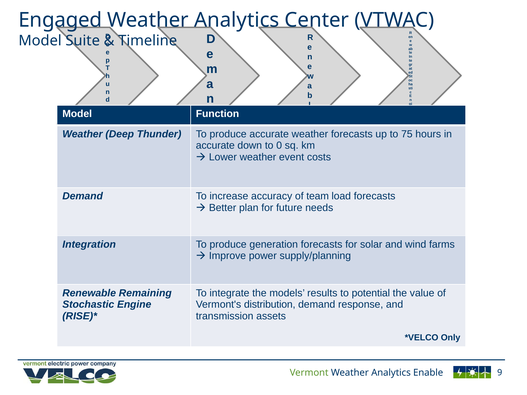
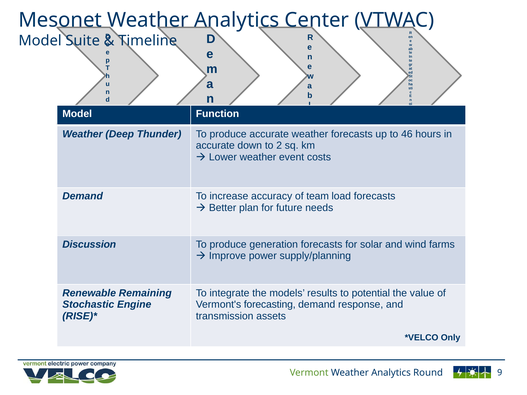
Engaged: Engaged -> Mesonet
75: 75 -> 46
0: 0 -> 2
Integration: Integration -> Discussion
distribution: distribution -> forecasting
Enable: Enable -> Round
